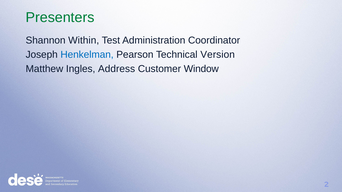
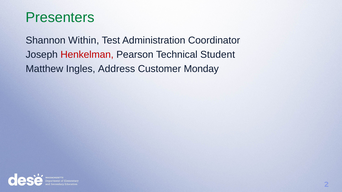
Henkelman colour: blue -> red
Version: Version -> Student
Window: Window -> Monday
